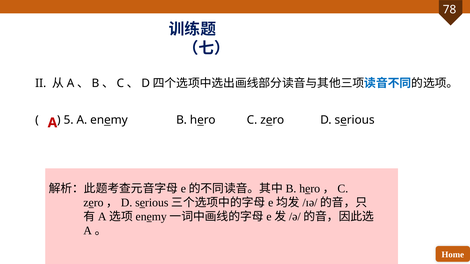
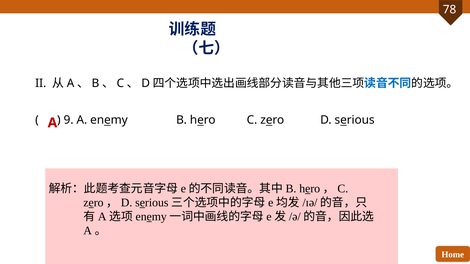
5: 5 -> 9
